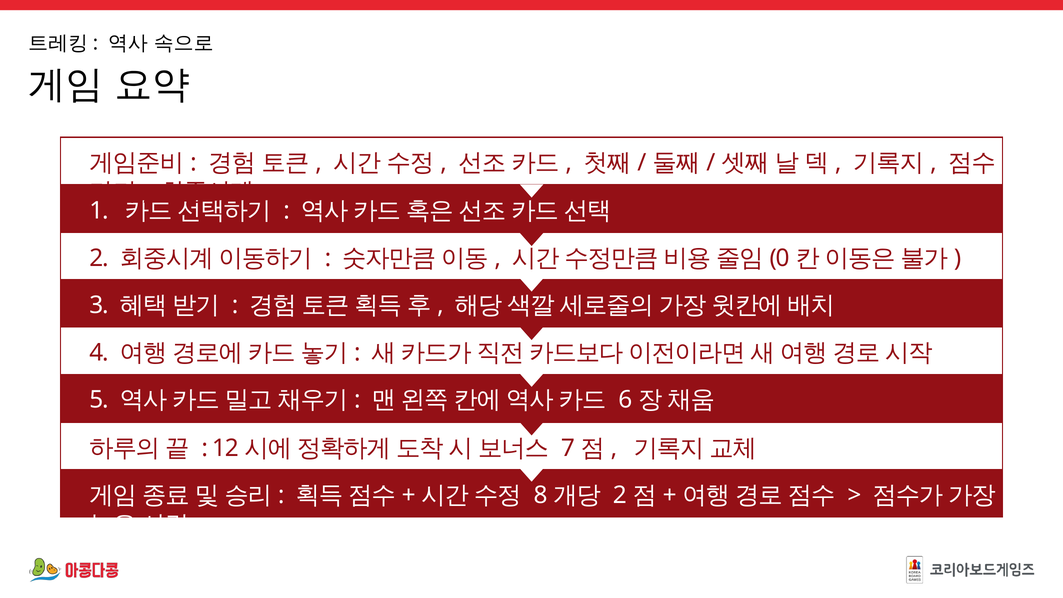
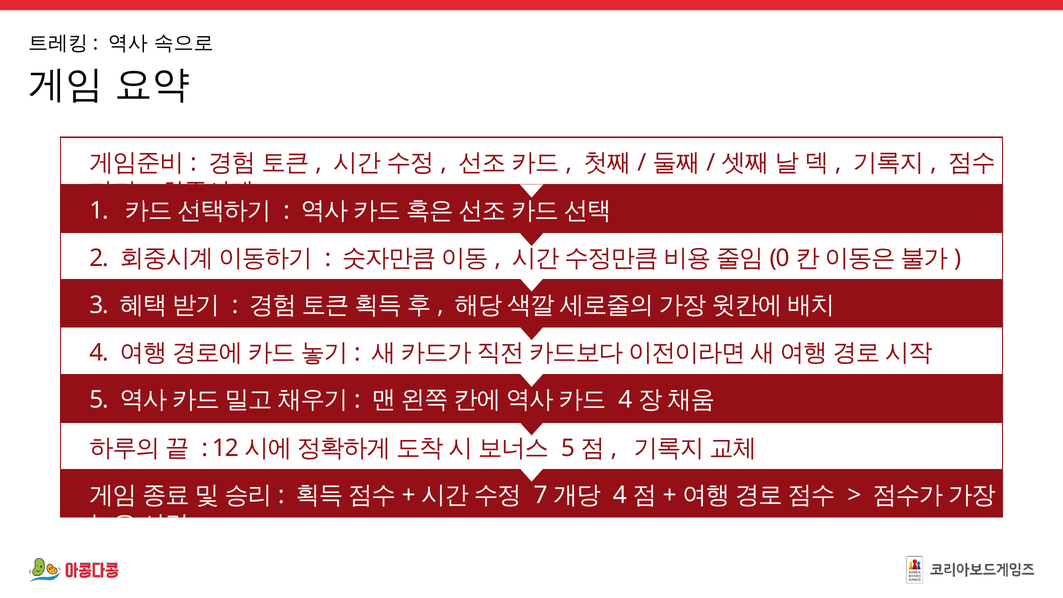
6 at (625, 400): 6 -> 4
7 at (568, 448): 7 -> 5
8: 8 -> 7
2 at (620, 495): 2 -> 4
